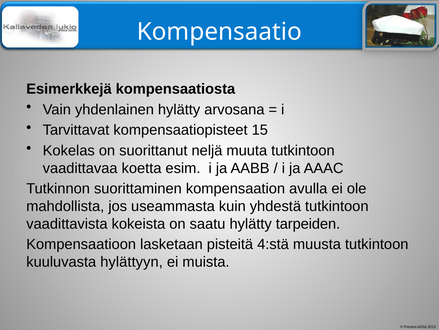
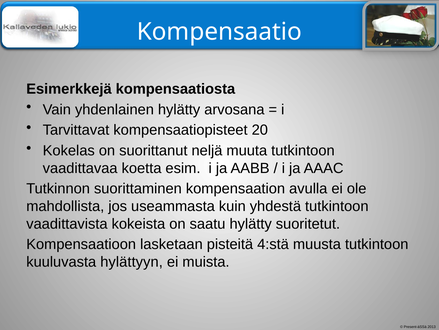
15: 15 -> 20
tarpeiden: tarpeiden -> suoritetut
